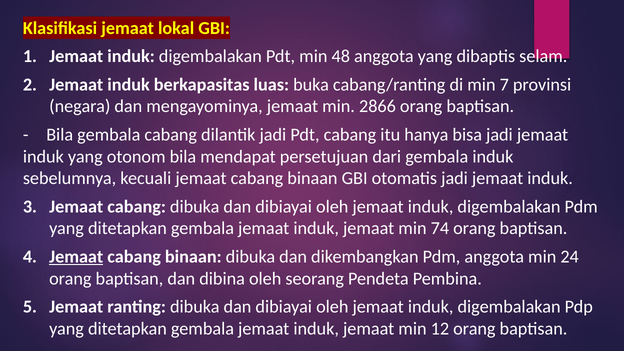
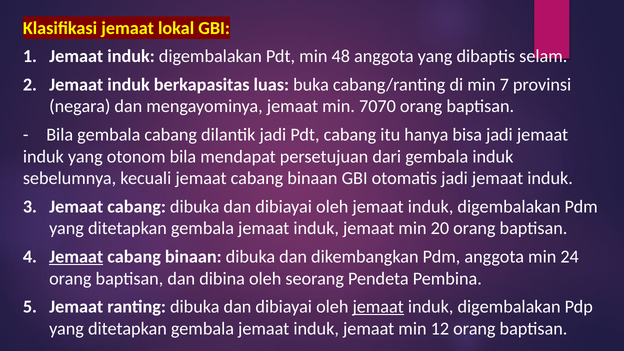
2866: 2866 -> 7070
74: 74 -> 20
jemaat at (378, 307) underline: none -> present
